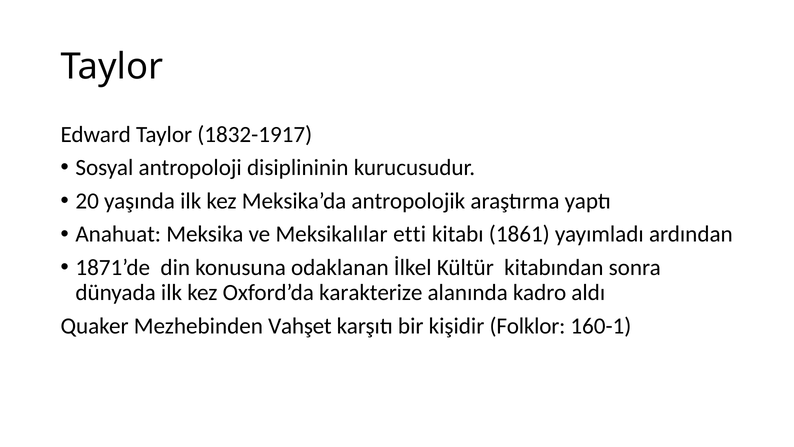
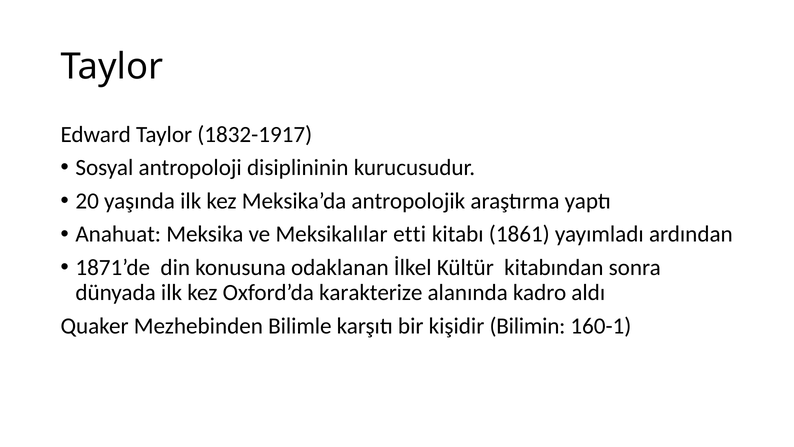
Vahşet: Vahşet -> Bilimle
Folklor: Folklor -> Bilimin
